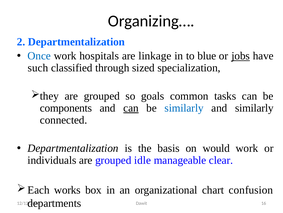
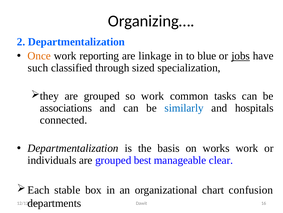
Once colour: blue -> orange
hospitals: hospitals -> reporting
so goals: goals -> work
components: components -> associations
can at (131, 108) underline: present -> none
and similarly: similarly -> hospitals
would: would -> works
idle: idle -> best
works: works -> stable
